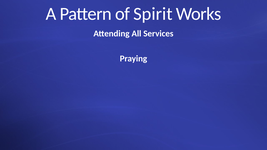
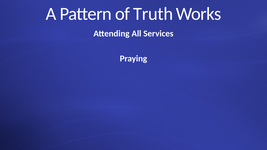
Spirit: Spirit -> Truth
